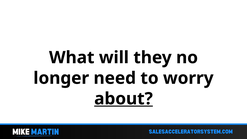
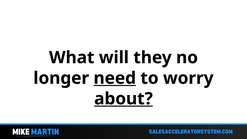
need underline: none -> present
